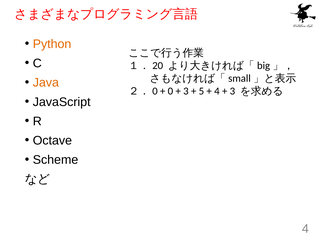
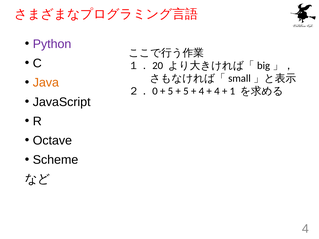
Python colour: orange -> purple
0 at (170, 91): 0 -> 5
3 at (186, 91): 3 -> 5
5 at (201, 91): 5 -> 4
3 at (232, 91): 3 -> 1
